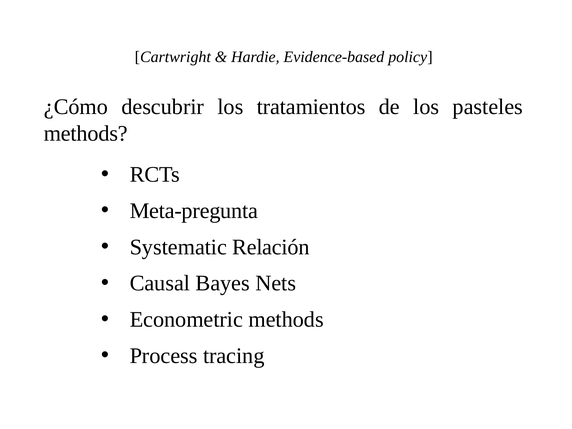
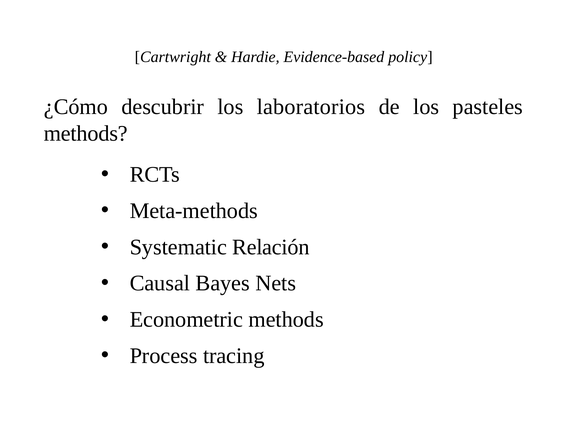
tratamientos: tratamientos -> laboratorios
Meta-pregunta: Meta-pregunta -> Meta-methods
